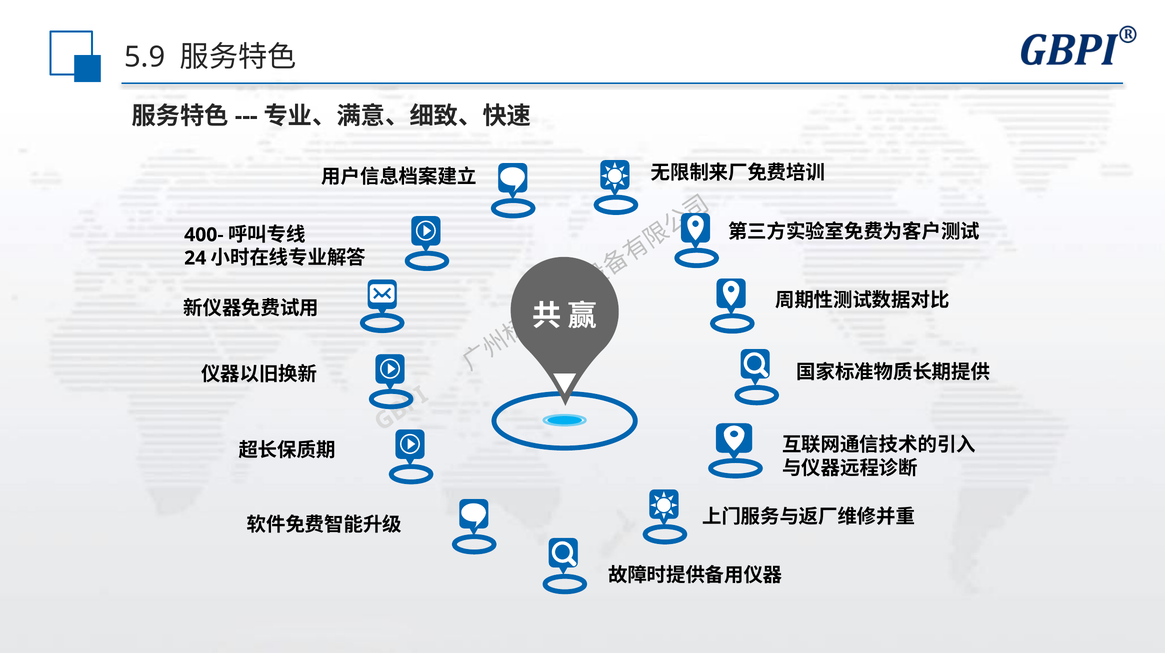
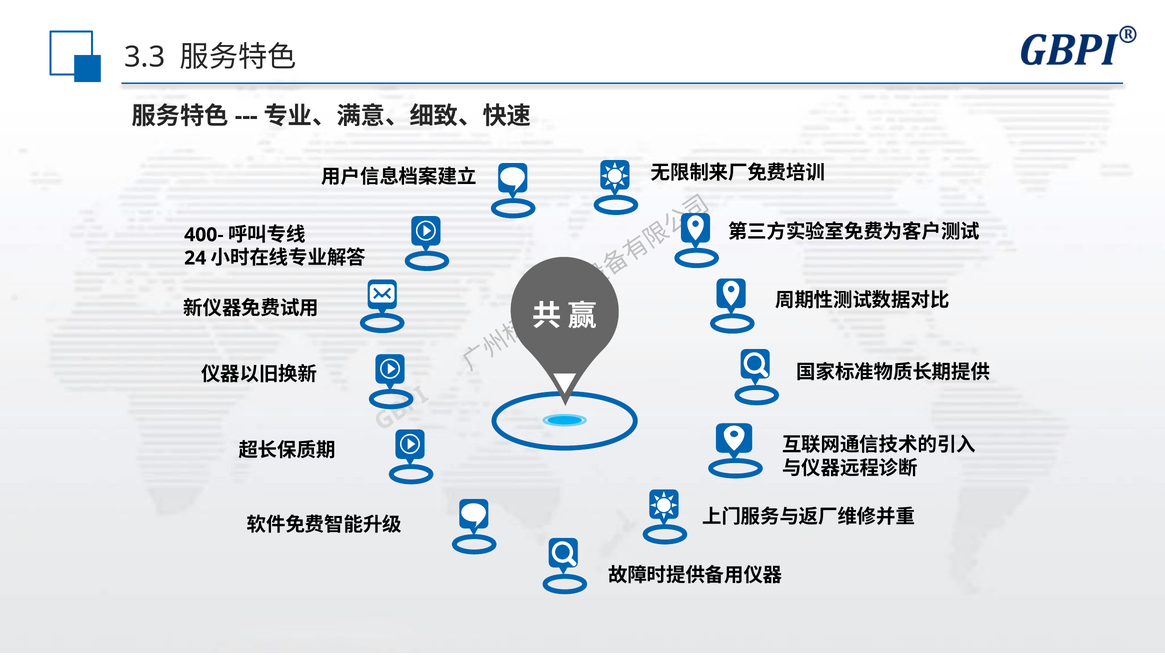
5.9: 5.9 -> 3.3
